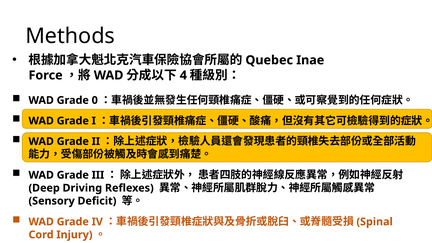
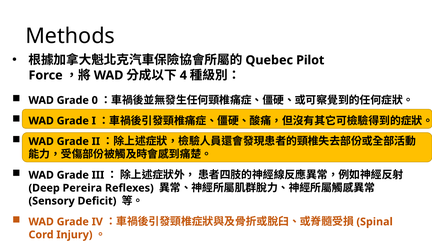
Inae: Inae -> Pilot
Driving: Driving -> Pereira
